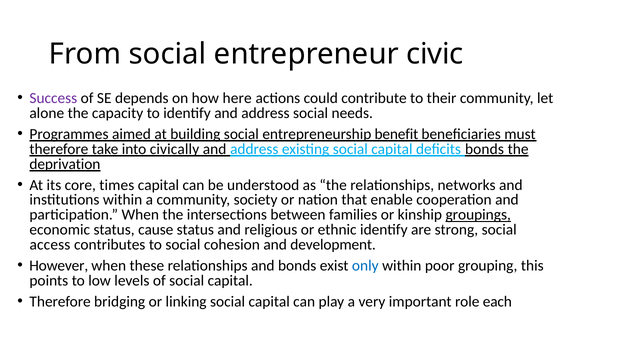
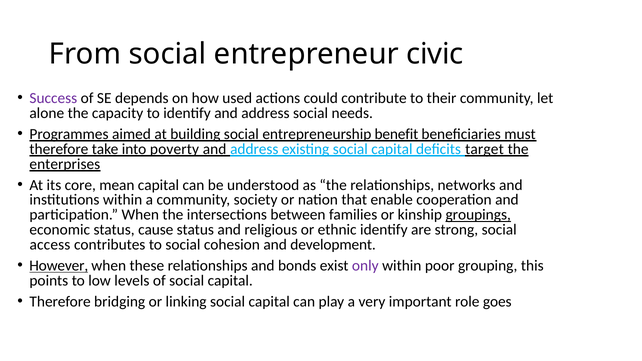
here: here -> used
civically: civically -> poverty
deficits bonds: bonds -> target
deprivation: deprivation -> enterprises
times: times -> mean
However underline: none -> present
only colour: blue -> purple
each: each -> goes
